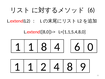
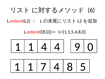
1 8: 8 -> 4
4 6: 6 -> 9
2: 2 -> 7
9: 9 -> 5
